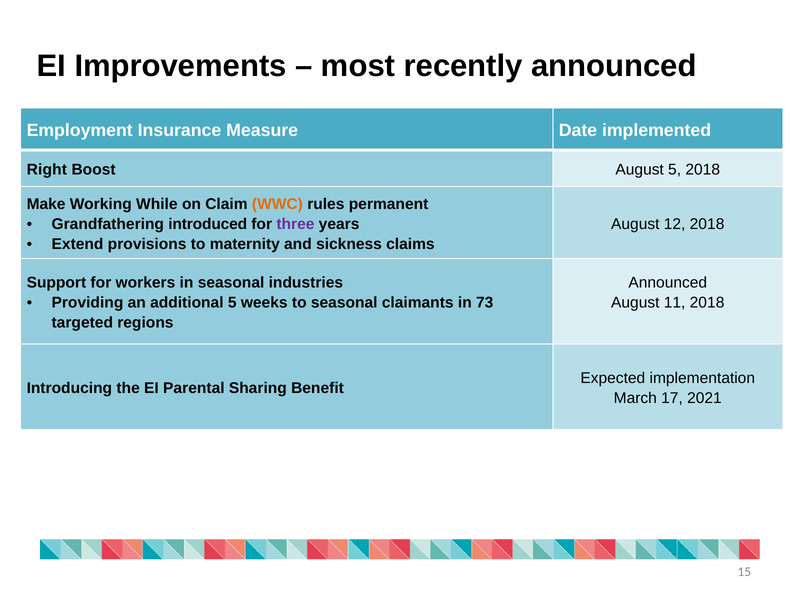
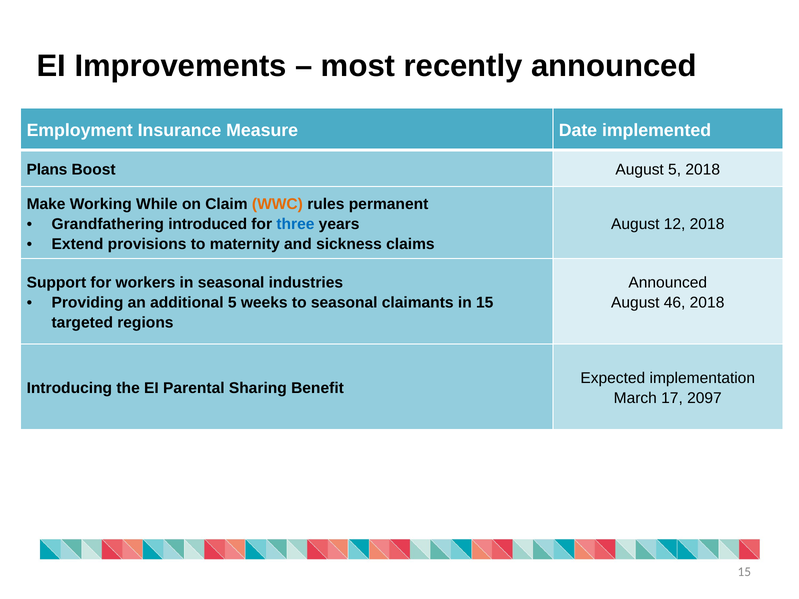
Right: Right -> Plans
three colour: purple -> blue
in 73: 73 -> 15
11: 11 -> 46
2021: 2021 -> 2097
